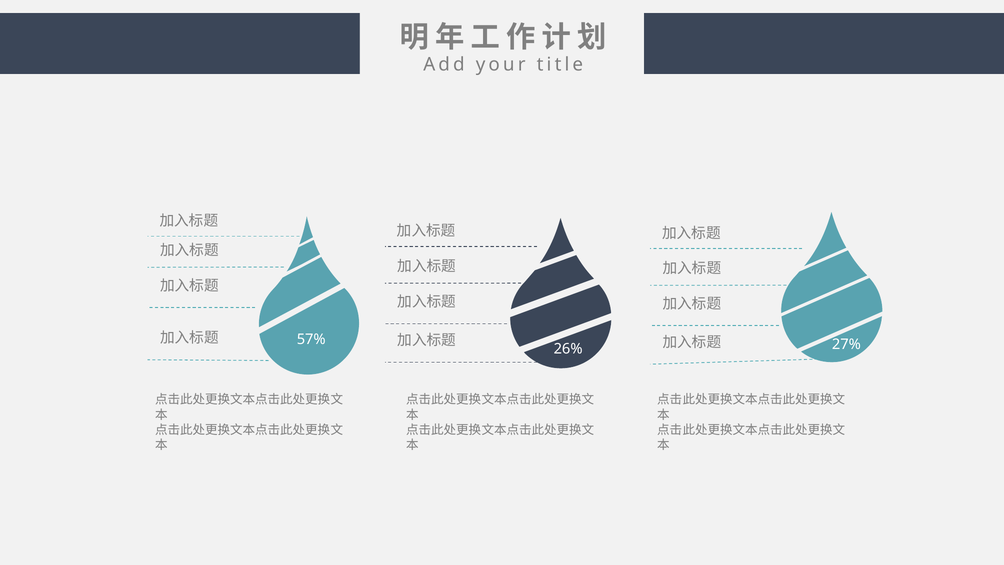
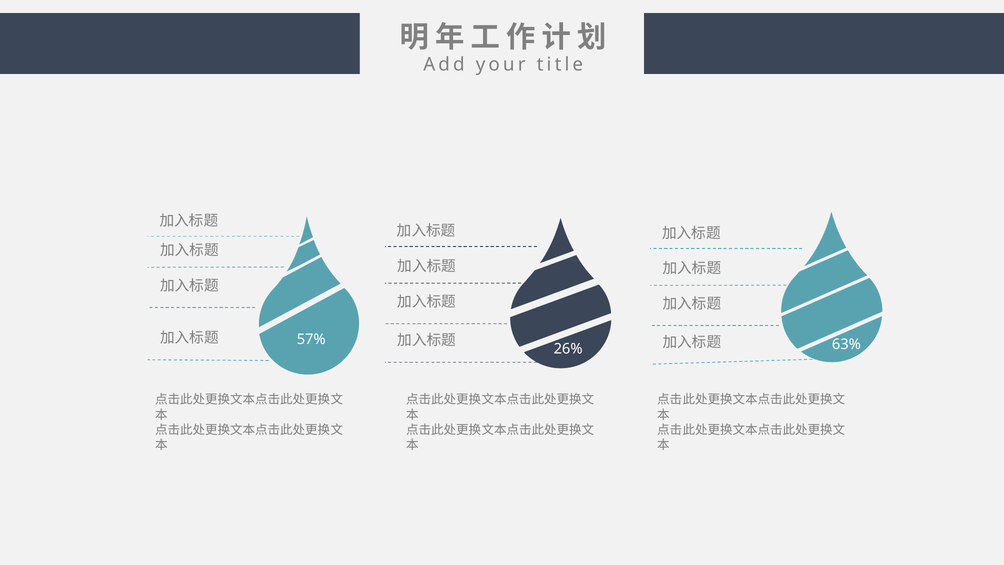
27%: 27% -> 63%
